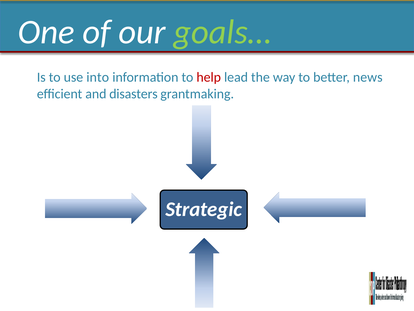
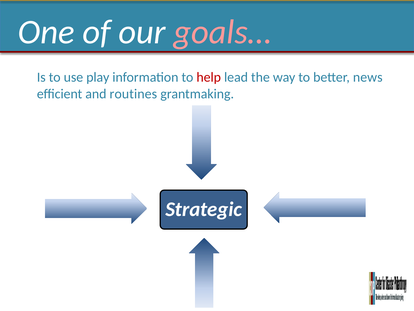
goals… colour: light green -> pink
into: into -> play
disasters: disasters -> routines
